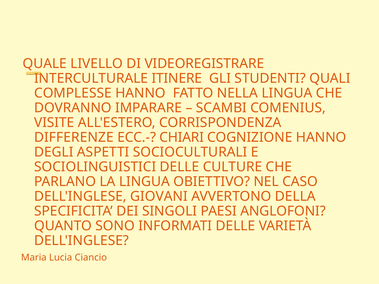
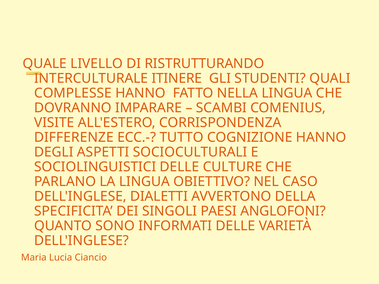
VIDEOREGISTRARE: VIDEOREGISTRARE -> RISTRUTTURANDO
CHIARI: CHIARI -> TUTTO
GIOVANI: GIOVANI -> DIALETTI
